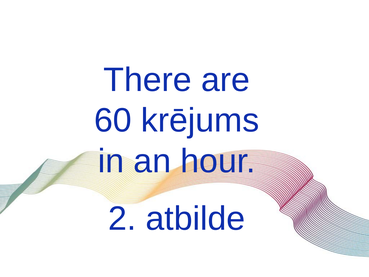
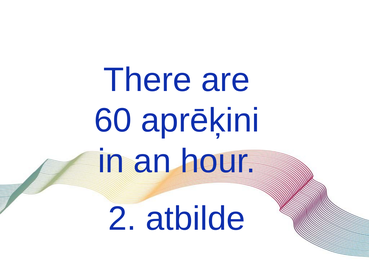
krējums: krējums -> aprēķini
